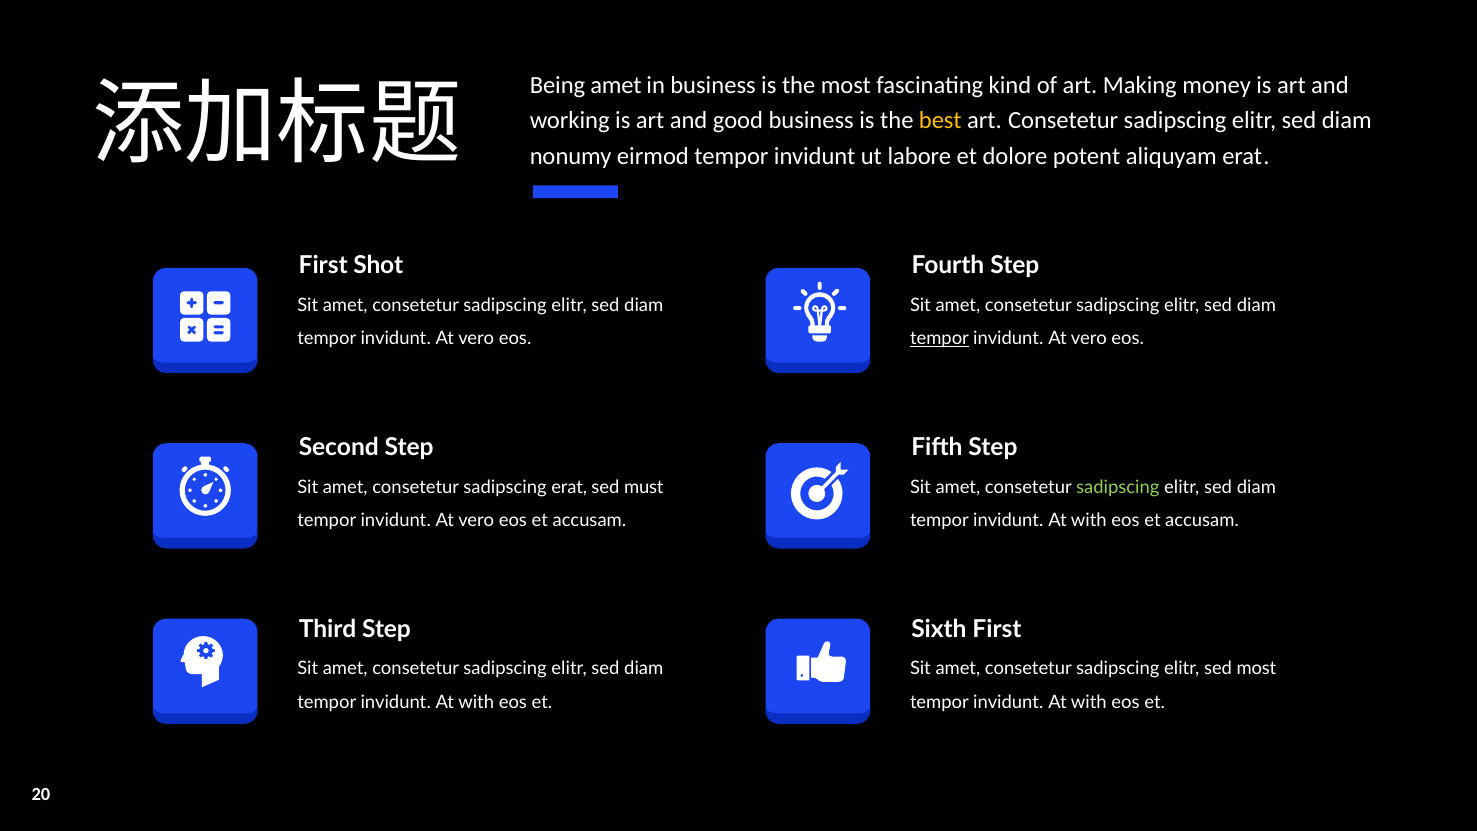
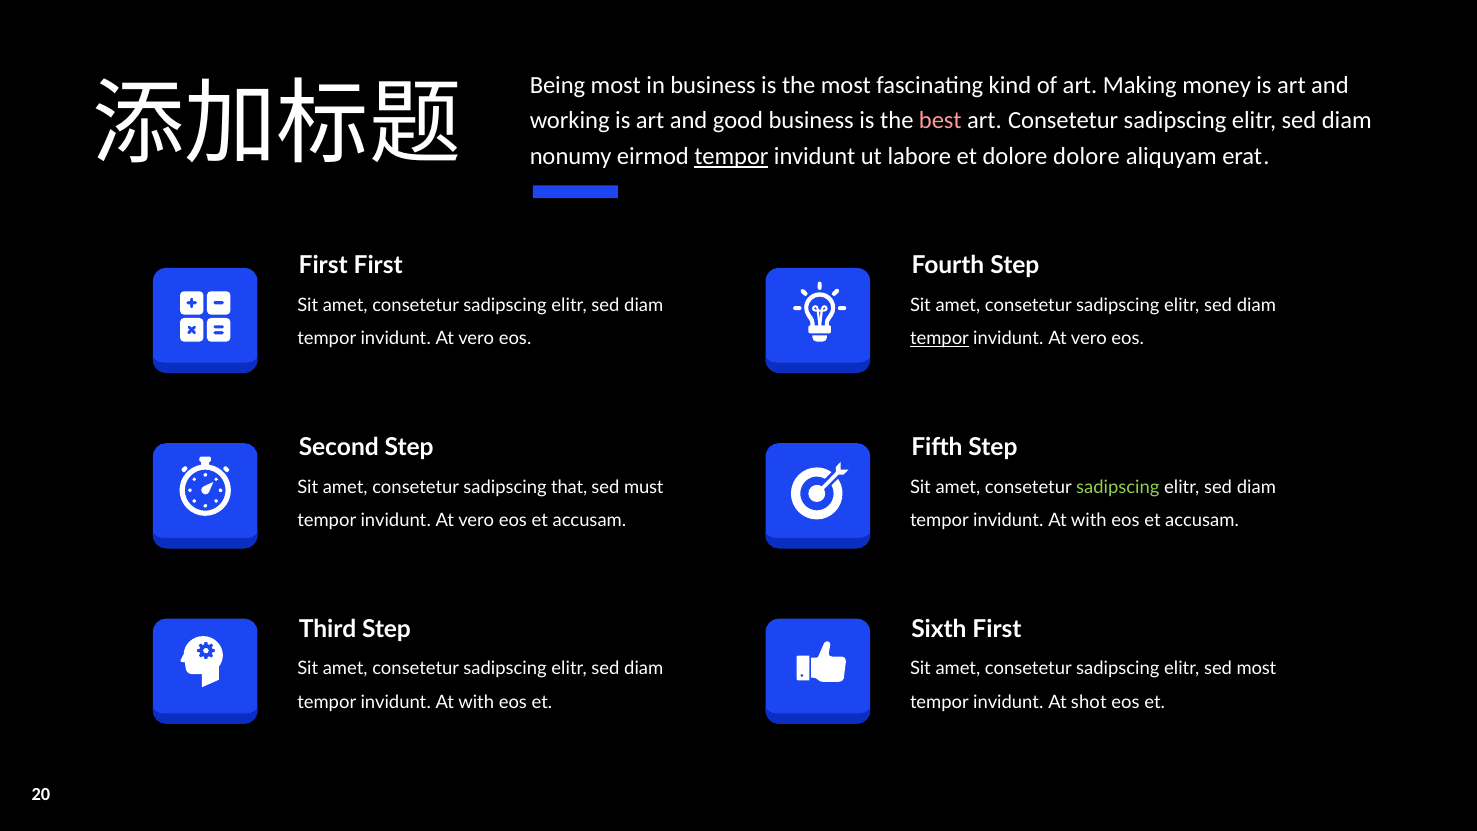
Being amet: amet -> most
best colour: yellow -> pink
tempor at (731, 156) underline: none -> present
dolore potent: potent -> dolore
First Shot: Shot -> First
sadipscing erat: erat -> that
with at (1089, 702): with -> shot
